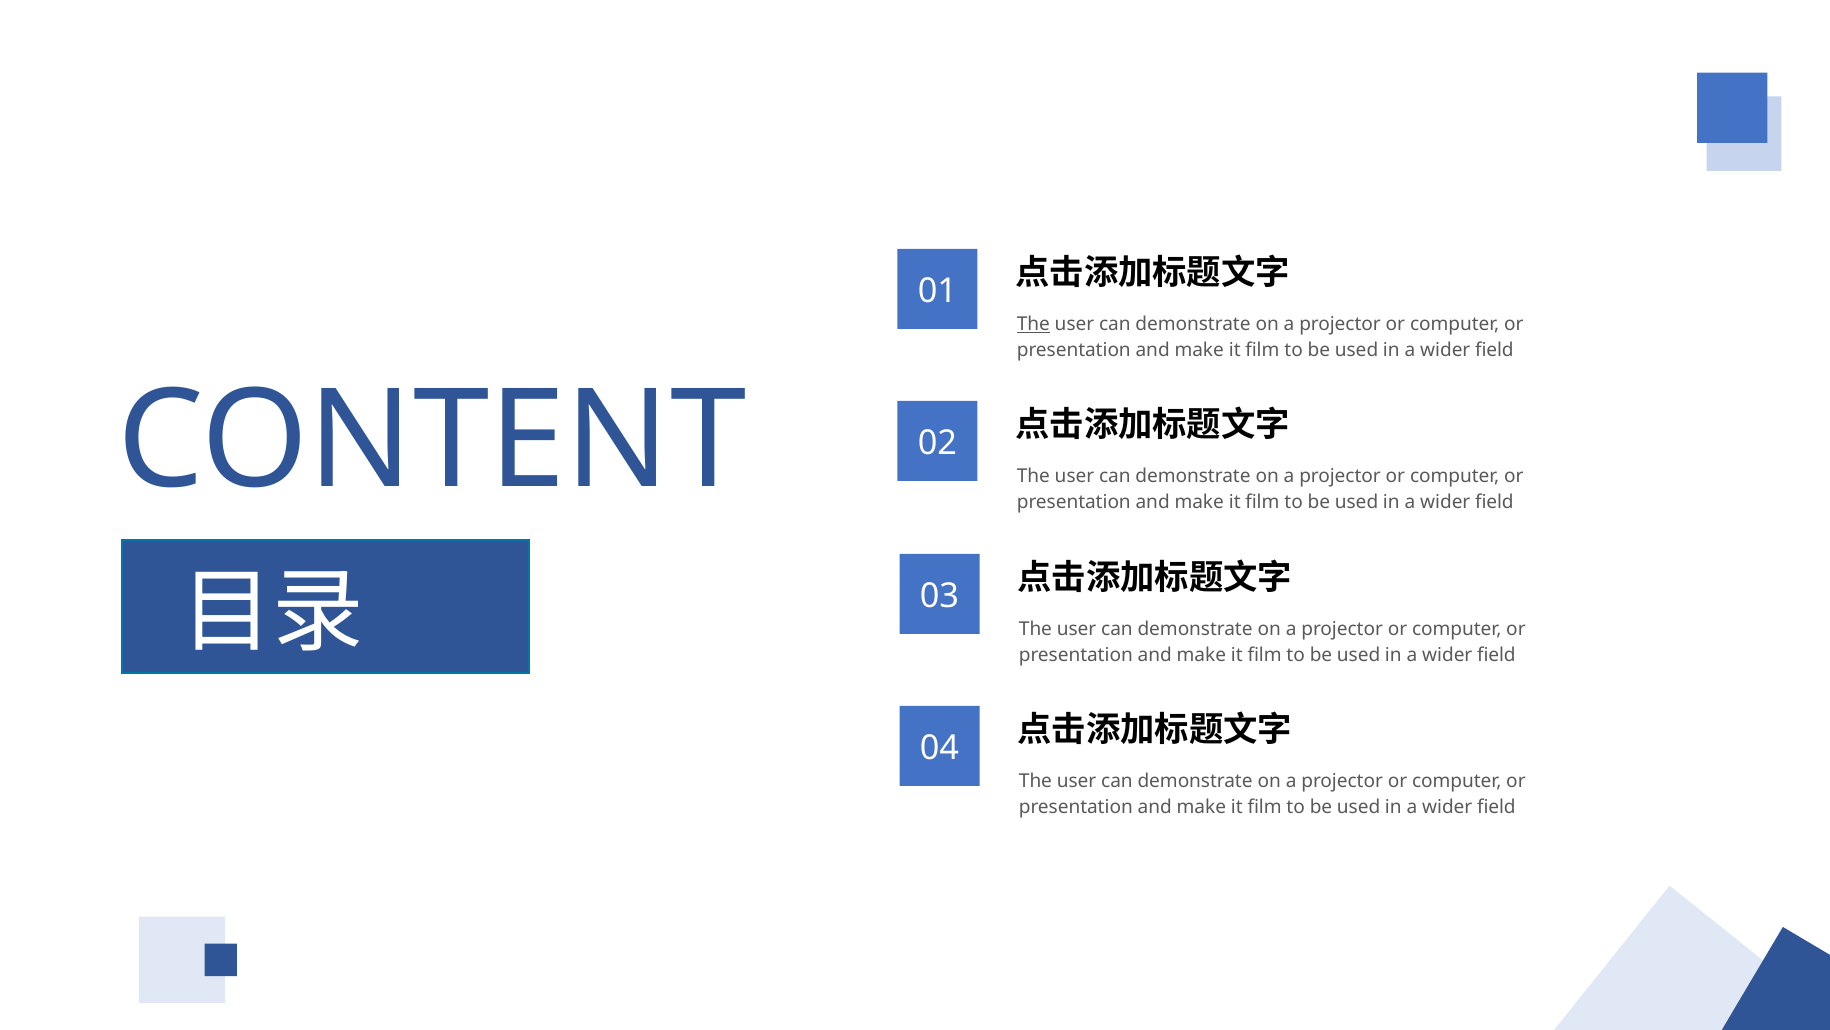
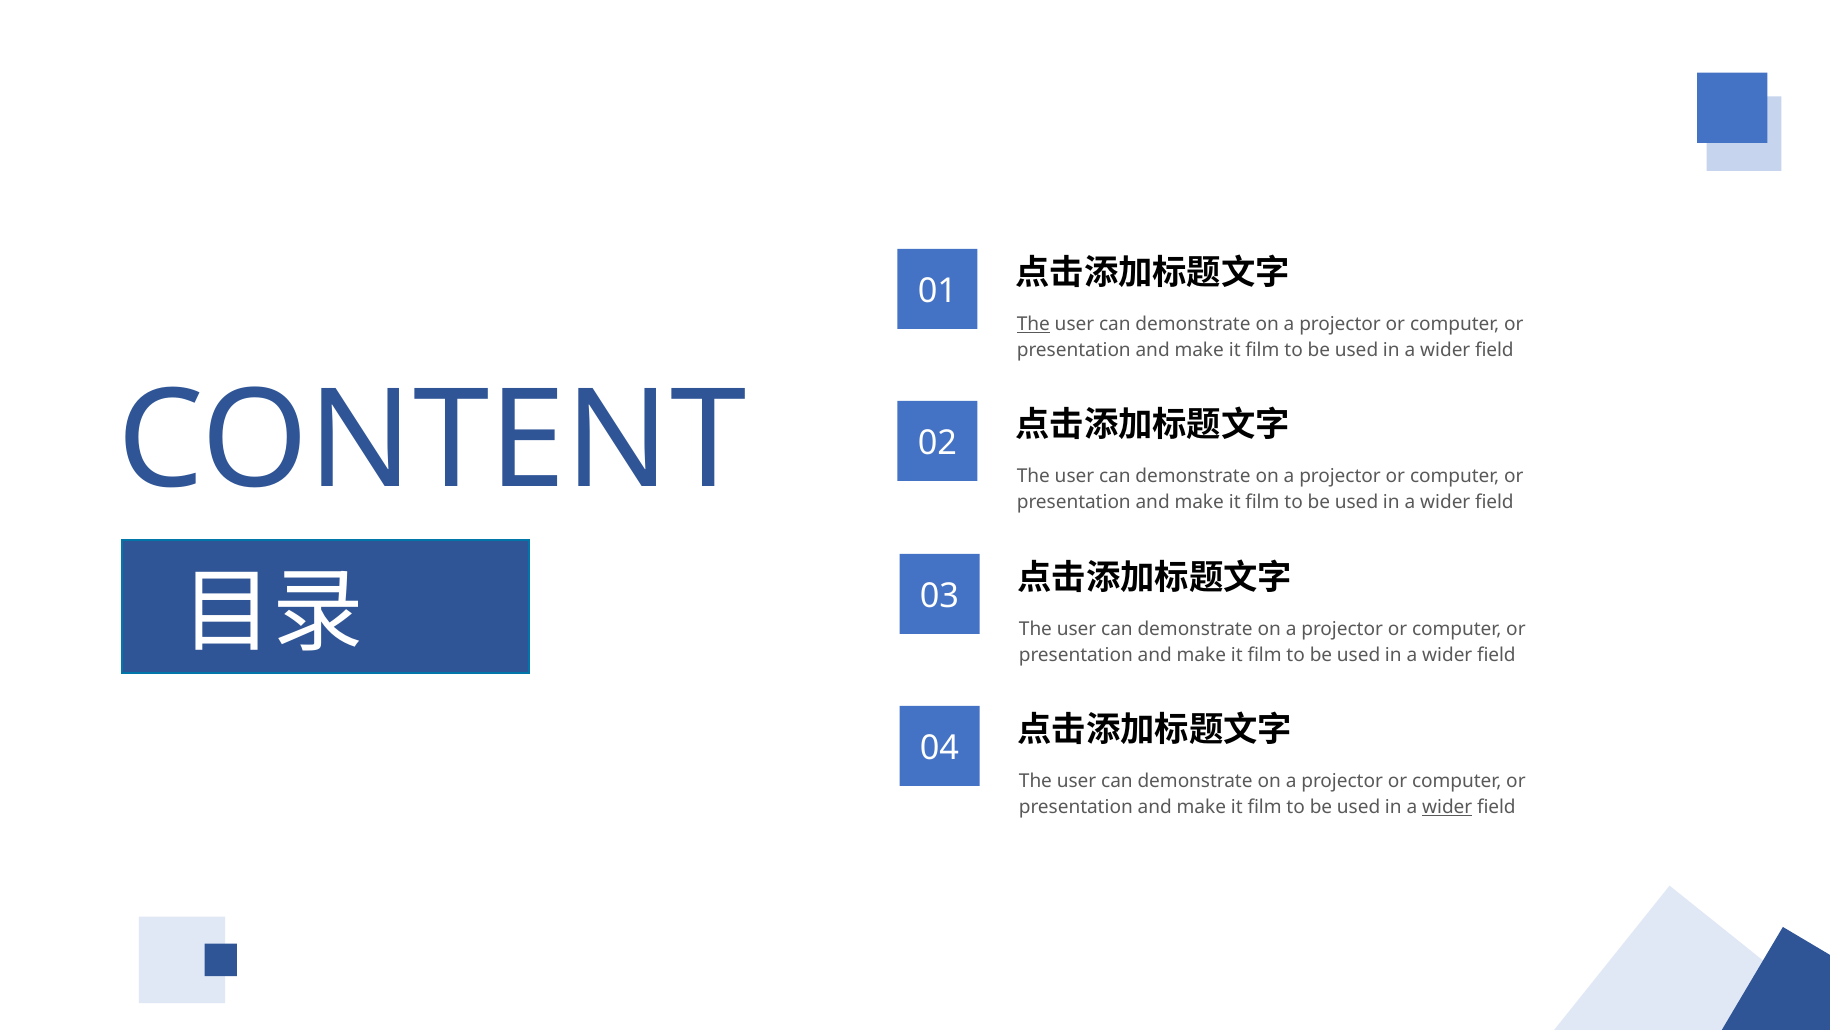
wider at (1447, 807) underline: none -> present
